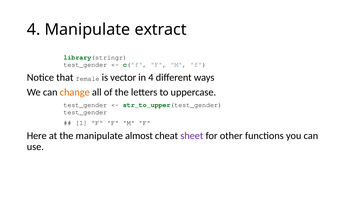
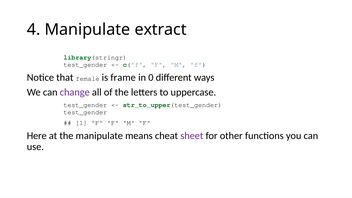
vector: vector -> frame
in 4: 4 -> 0
change colour: orange -> purple
almost: almost -> means
